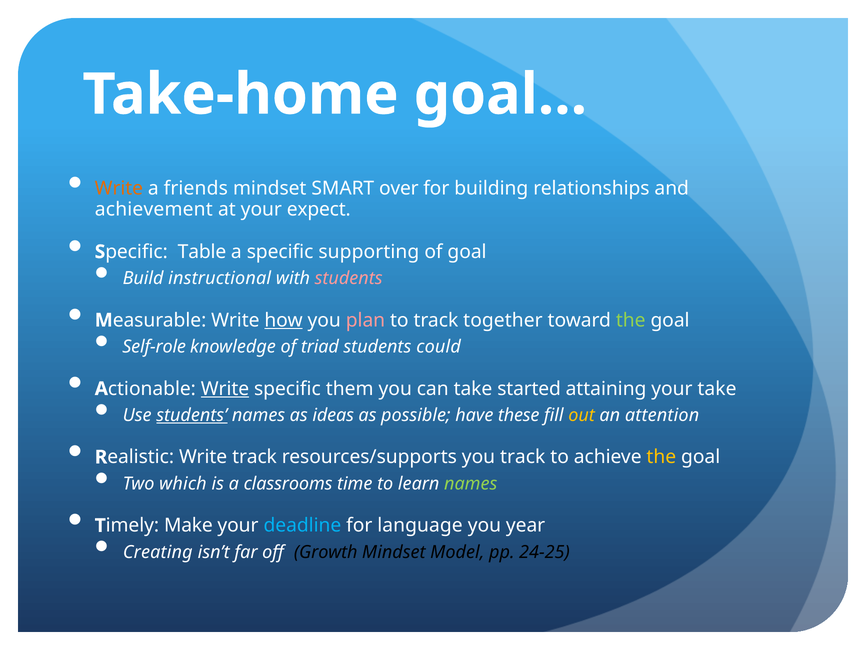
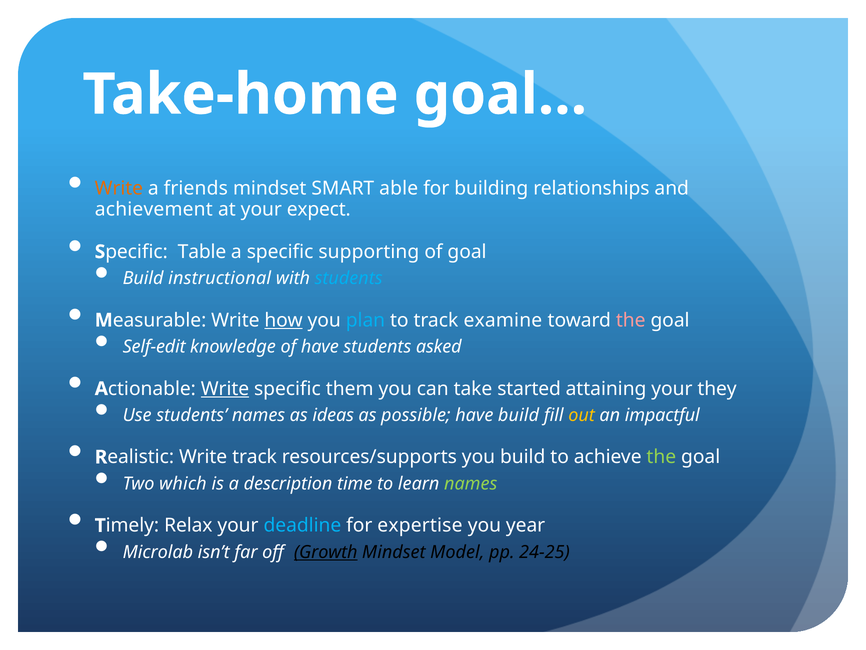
over: over -> able
students at (349, 278) colour: pink -> light blue
plan colour: pink -> light blue
together: together -> examine
the at (631, 320) colour: light green -> pink
Self-role: Self-role -> Self-edit
of triad: triad -> have
could: could -> asked
your take: take -> they
students at (192, 415) underline: present -> none
have these: these -> build
attention: attention -> impactful
you track: track -> build
the at (661, 457) colour: yellow -> light green
classrooms: classrooms -> description
Make: Make -> Relax
language: language -> expertise
Creating: Creating -> Microlab
Growth underline: none -> present
